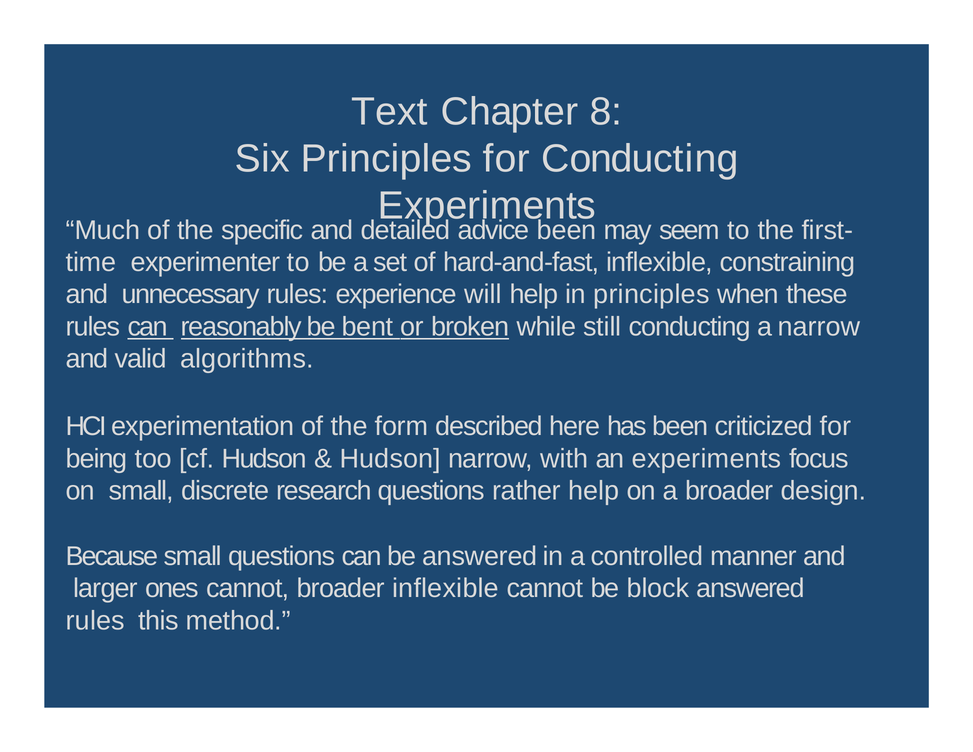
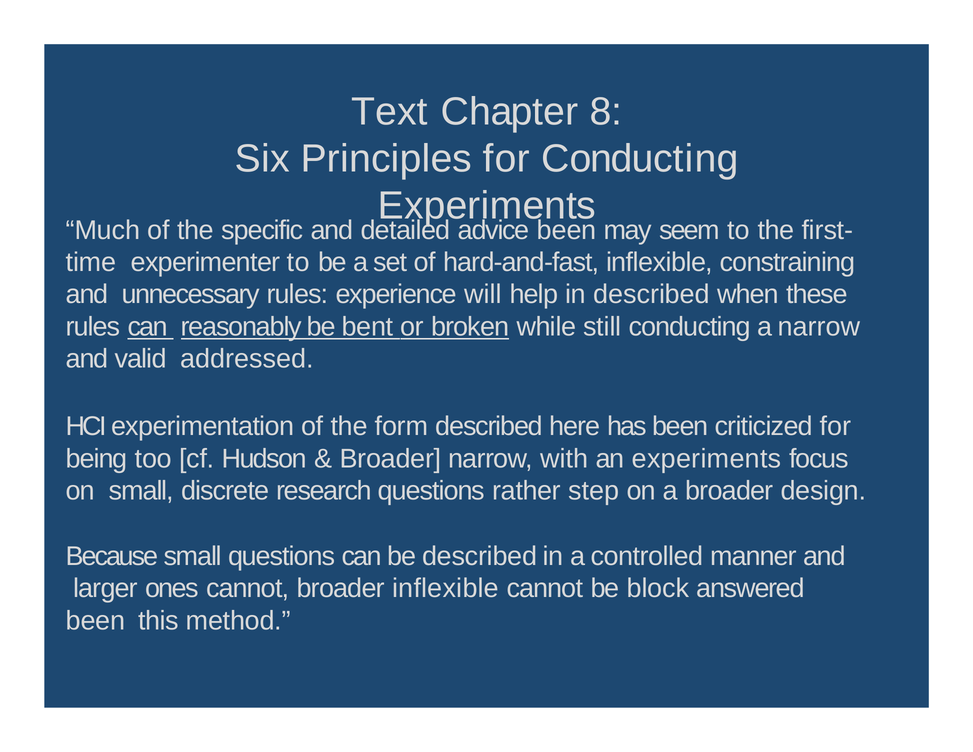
in principles: principles -> described
algorithms: algorithms -> addressed
Hudson at (390, 459): Hudson -> Broader
rather help: help -> step
be answered: answered -> described
rules at (95, 621): rules -> been
